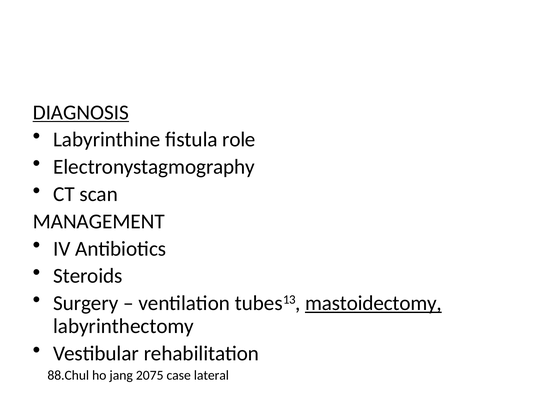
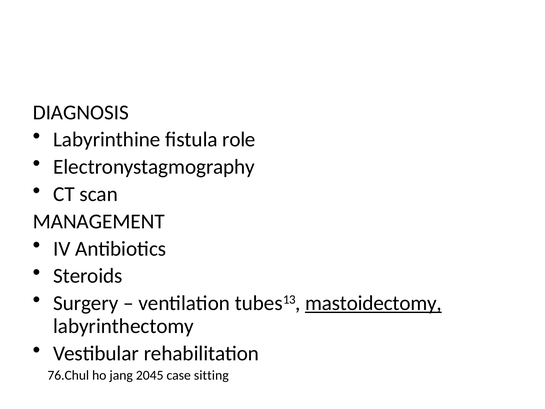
DIAGNOSIS underline: present -> none
88.Chul: 88.Chul -> 76.Chul
2075: 2075 -> 2045
lateral: lateral -> sitting
